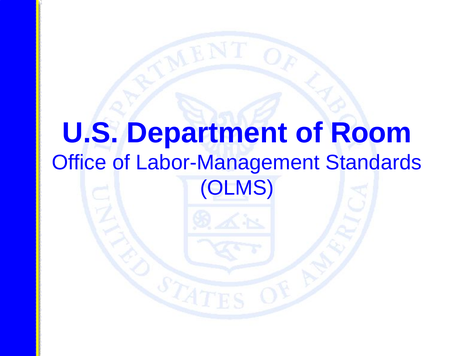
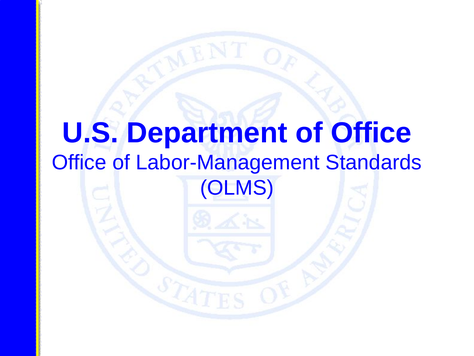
of Room: Room -> Office
